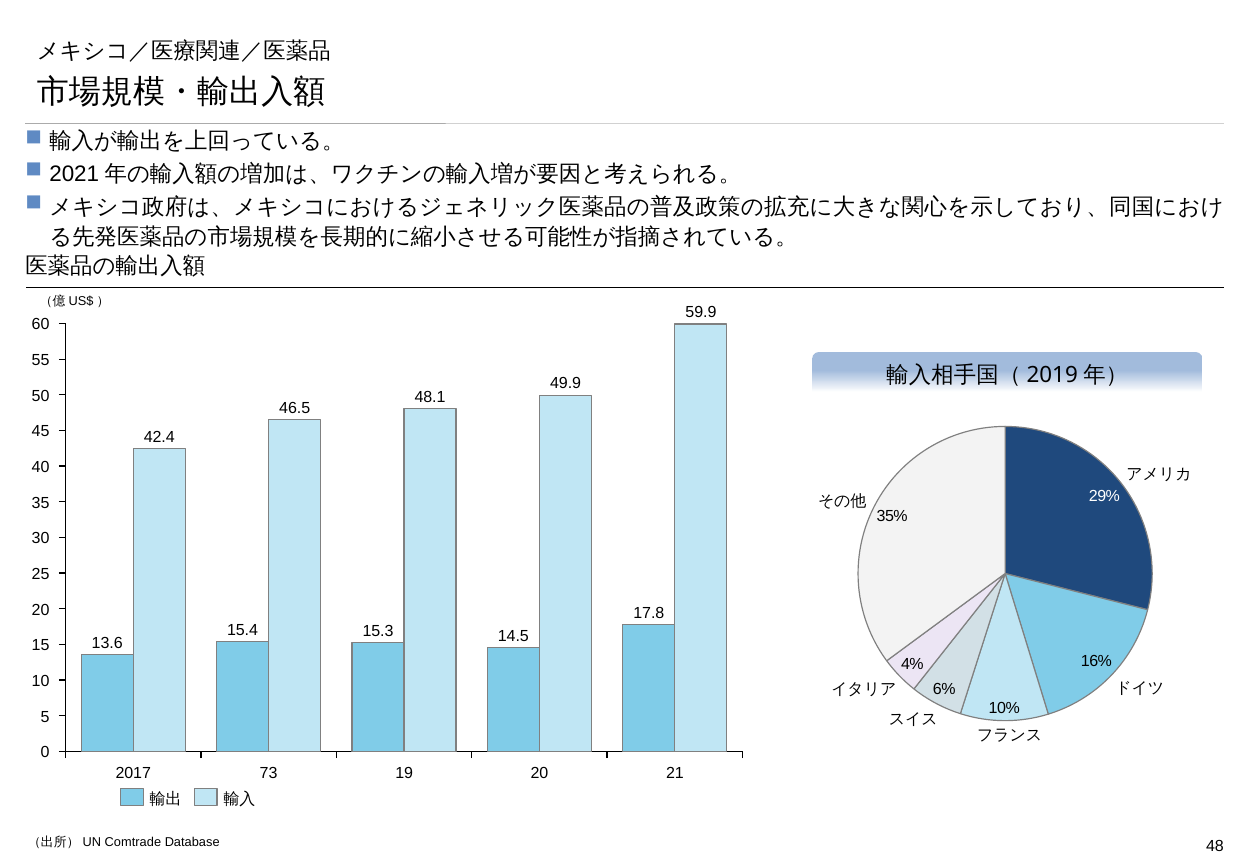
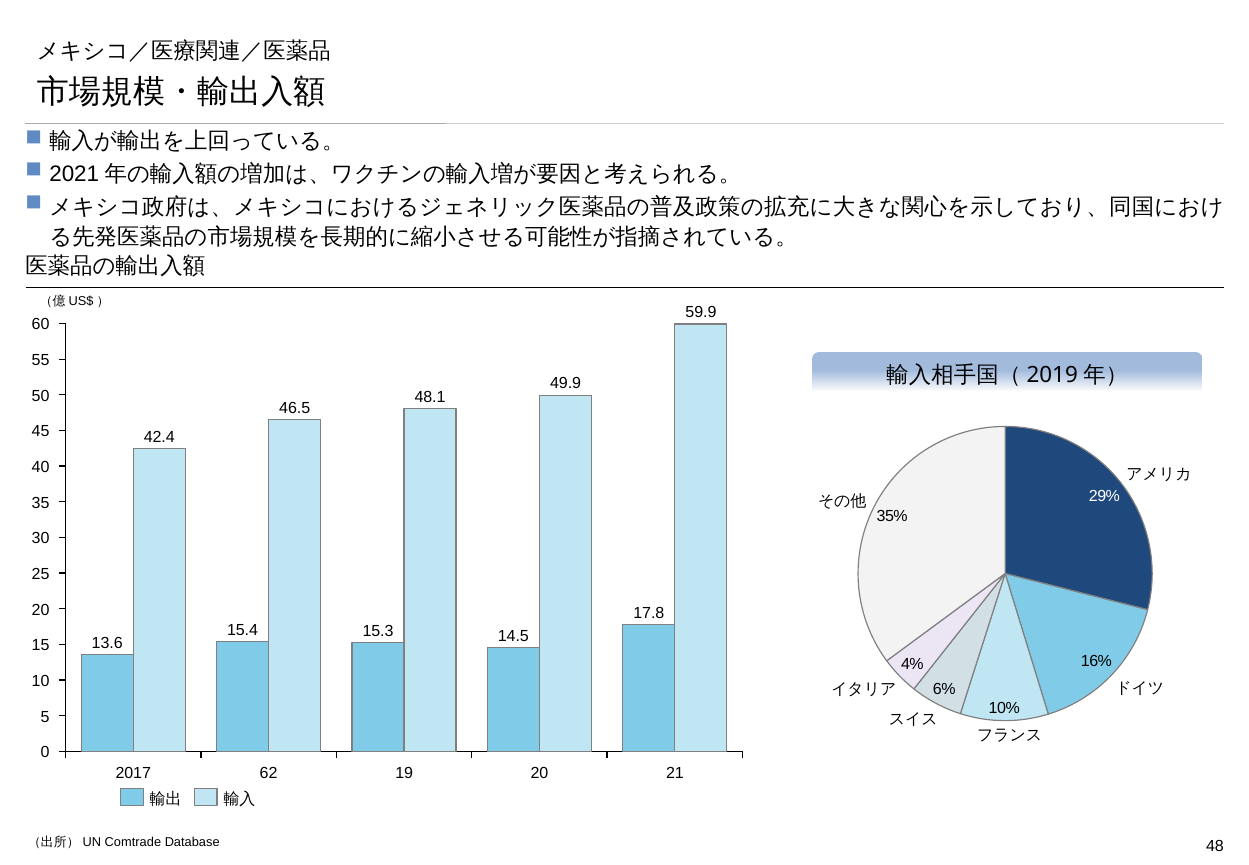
73: 73 -> 62
